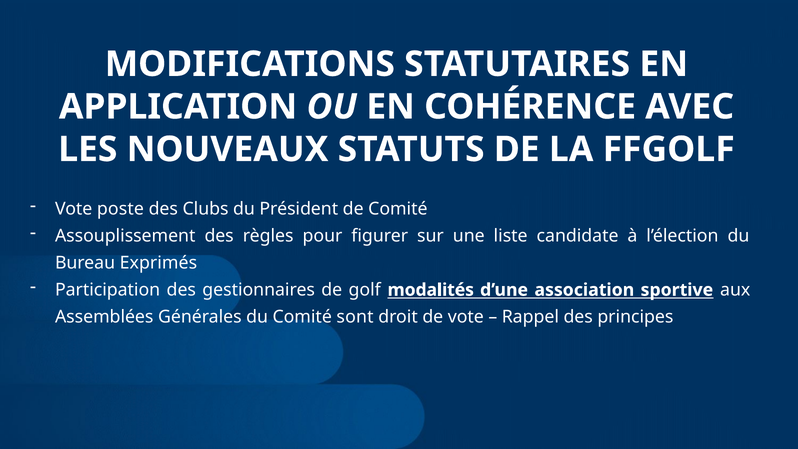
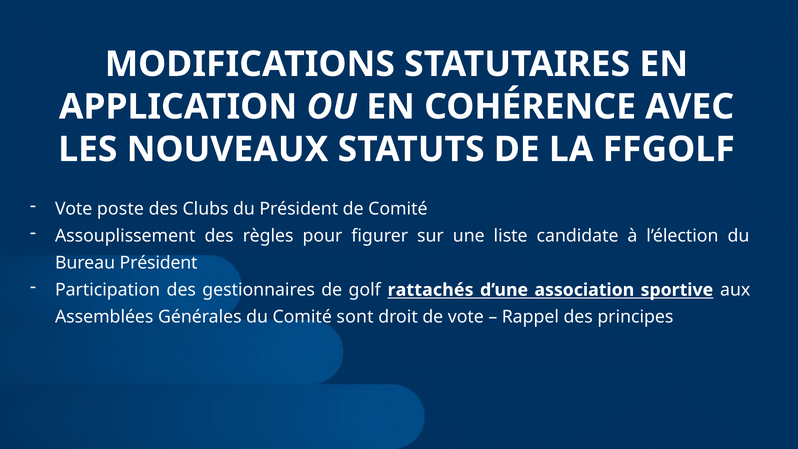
Bureau Exprimés: Exprimés -> Président
modalités: modalités -> rattachés
